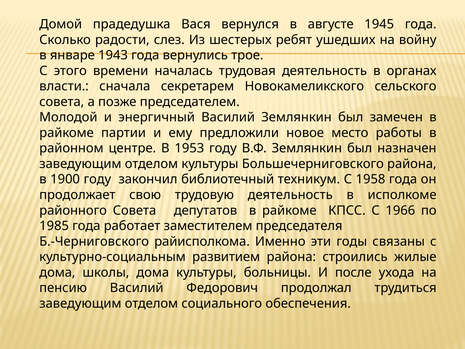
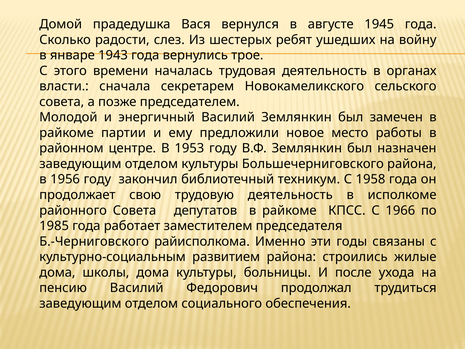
1900: 1900 -> 1956
